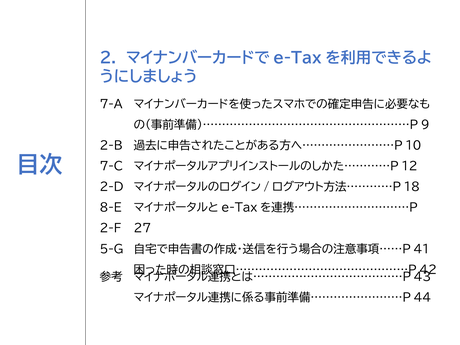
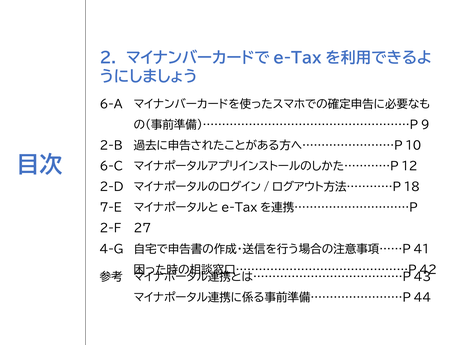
7-A: 7-A -> 6-A
7-C: 7-C -> 6-C
8-E: 8-E -> 7-E
5-G: 5-G -> 4-G
